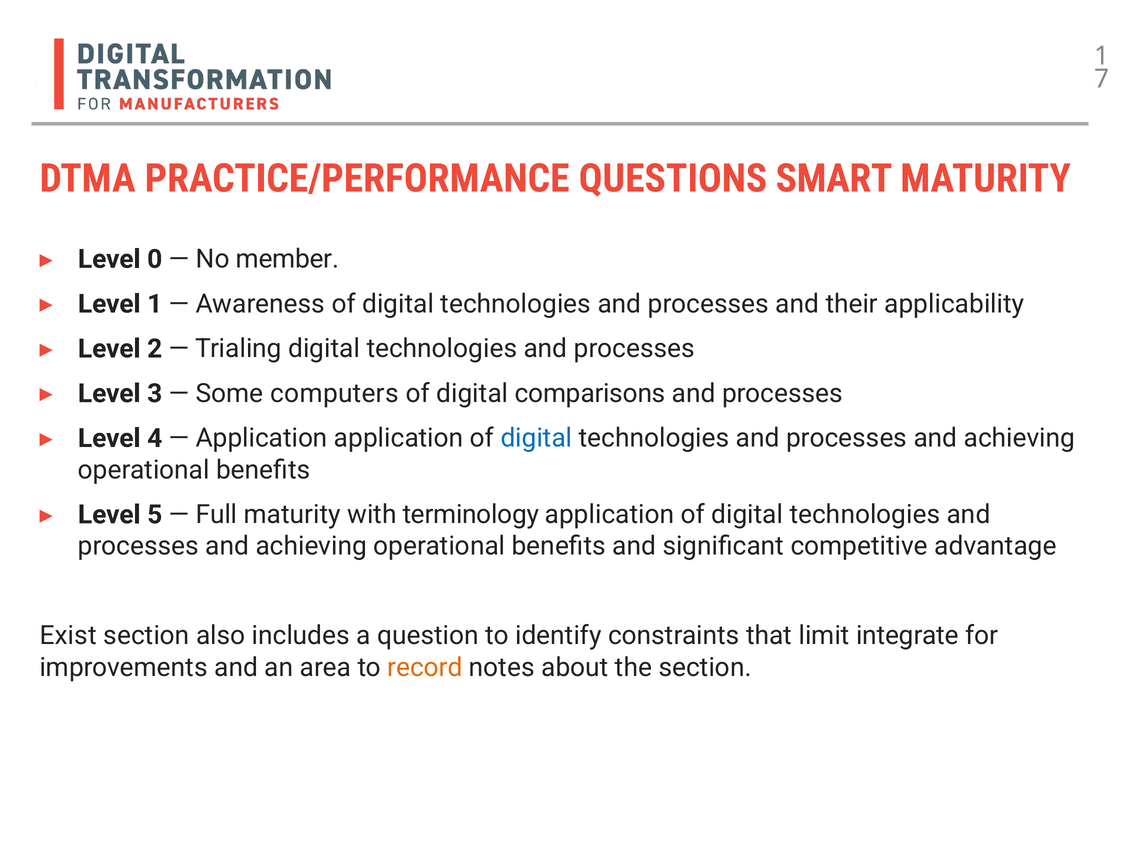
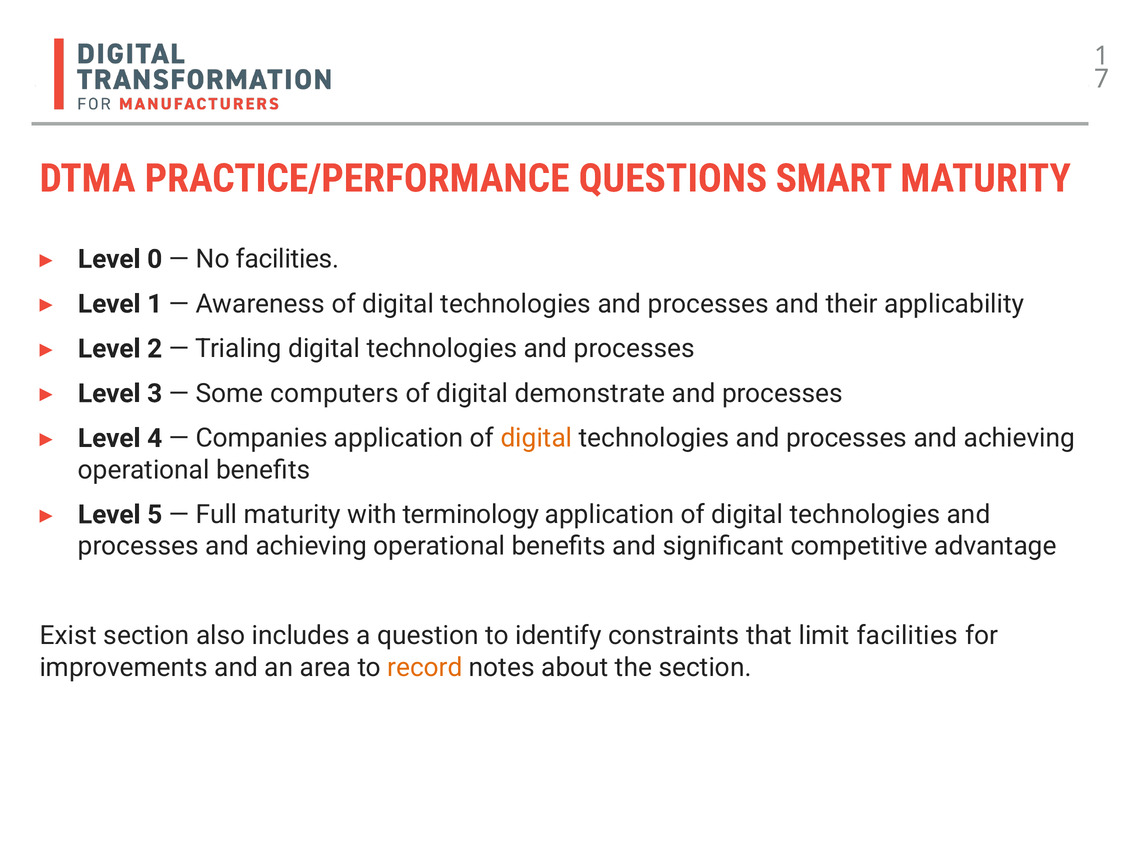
No member: member -> facilities
comparisons: comparisons -> demonstrate
Application at (262, 438): Application -> Companies
digital at (536, 438) colour: blue -> orange
limit integrate: integrate -> facilities
